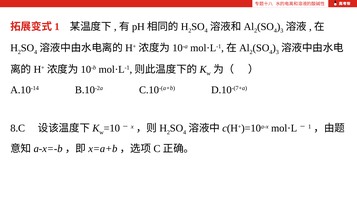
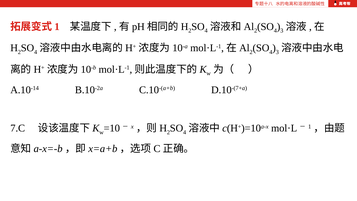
8.C: 8.C -> 7.C
